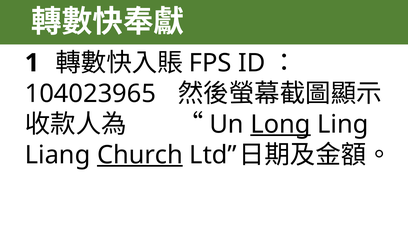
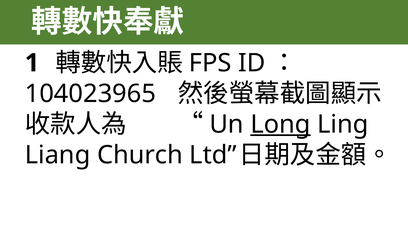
Church underline: present -> none
